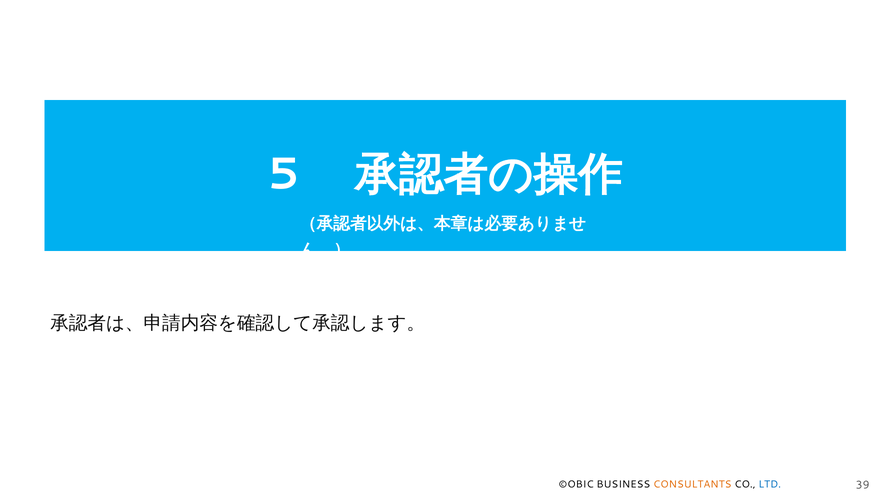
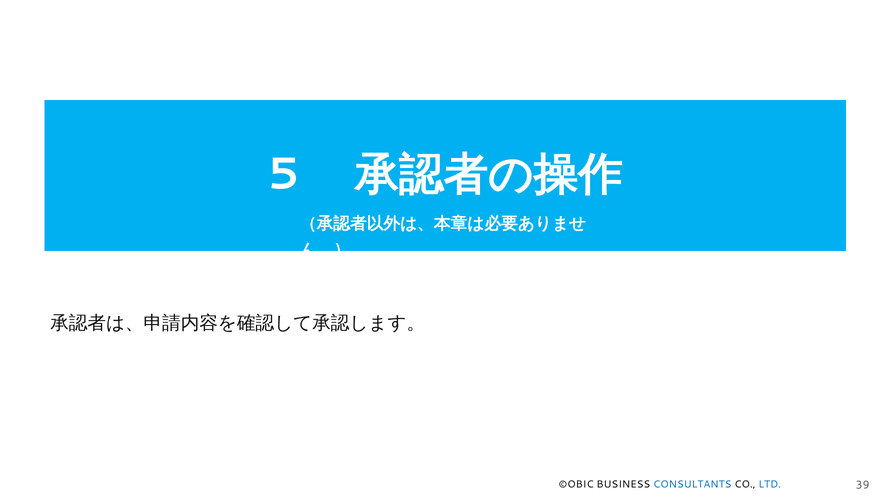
CONSULTANTS colour: orange -> blue
